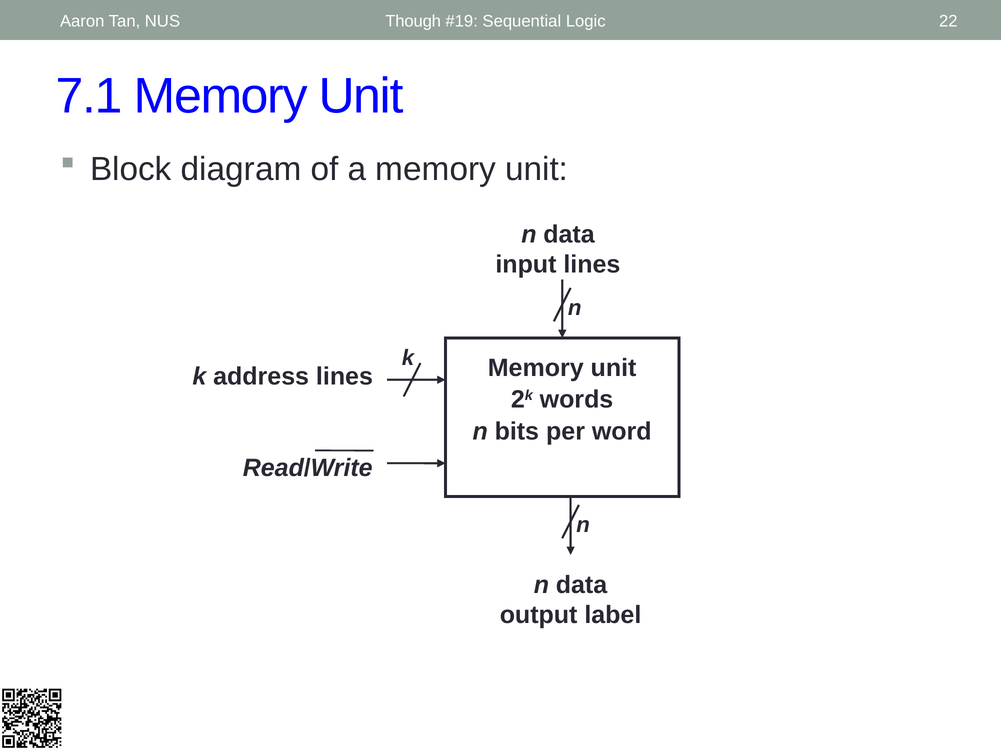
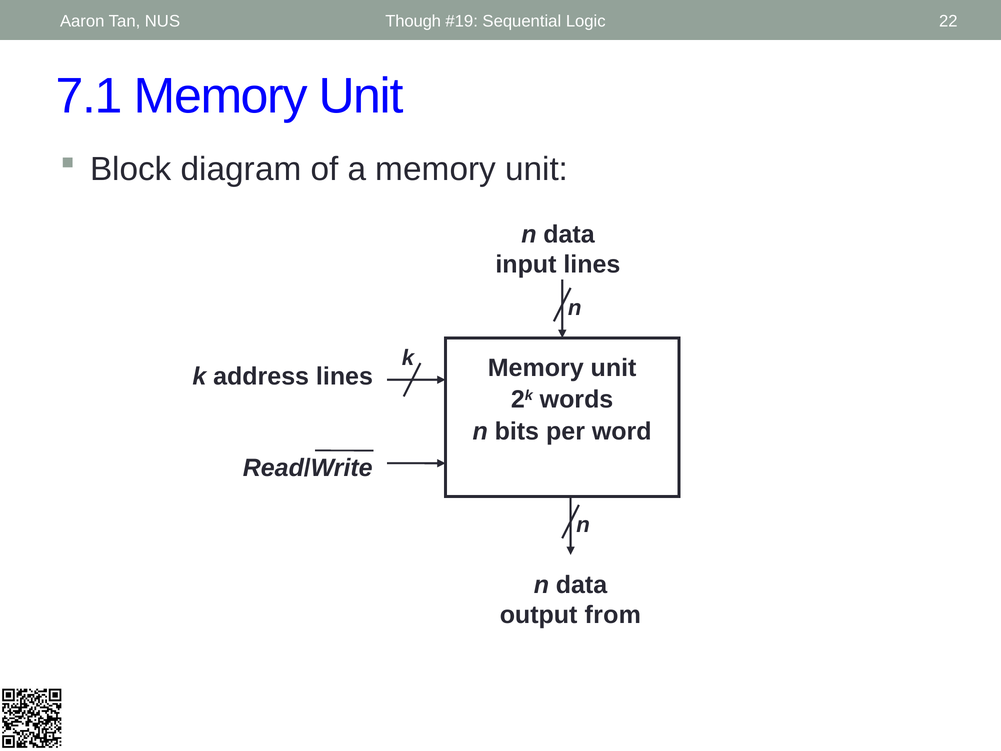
label: label -> from
